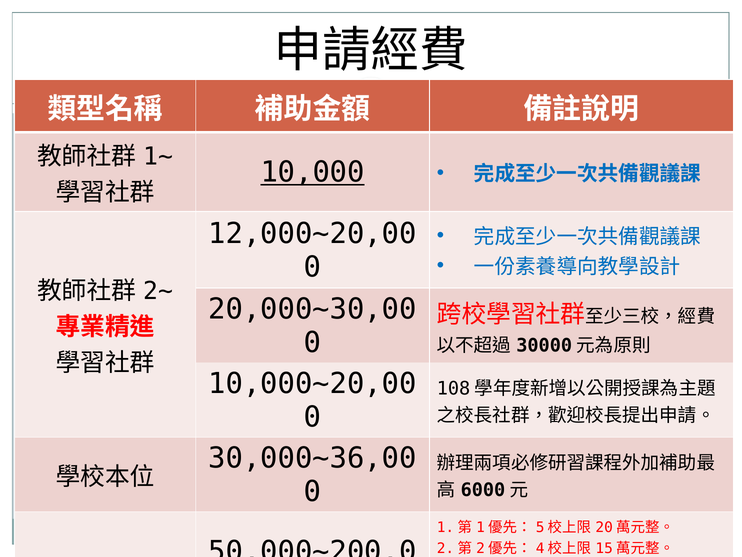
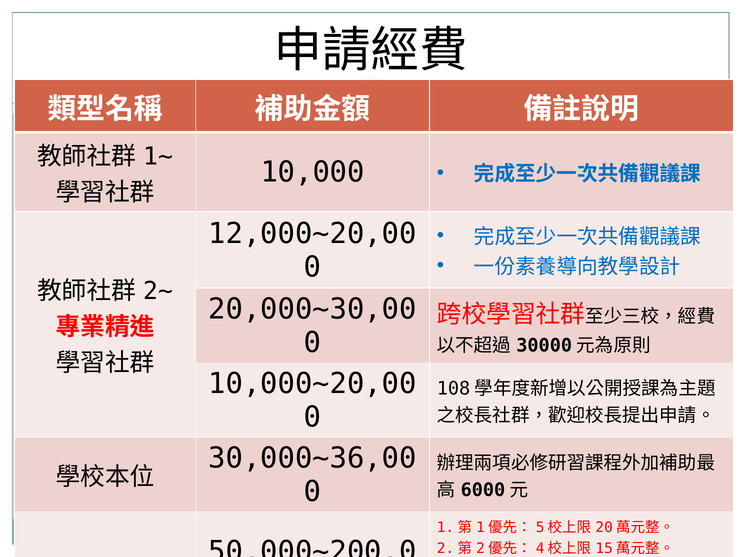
10,000 underline: present -> none
